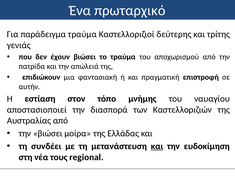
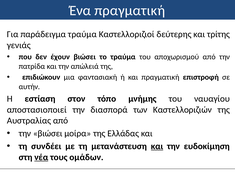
Ένα πρωταρχικό: πρωταρχικό -> πραγματική
νέα underline: none -> present
regional: regional -> ομάδων
